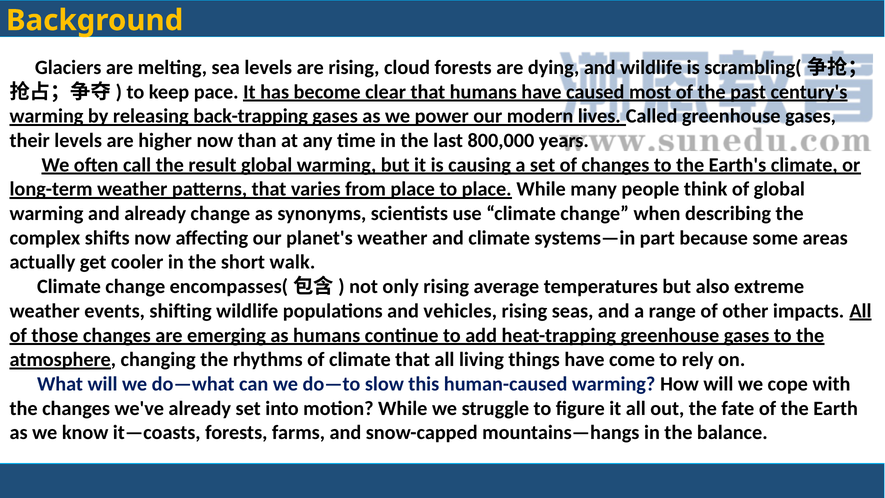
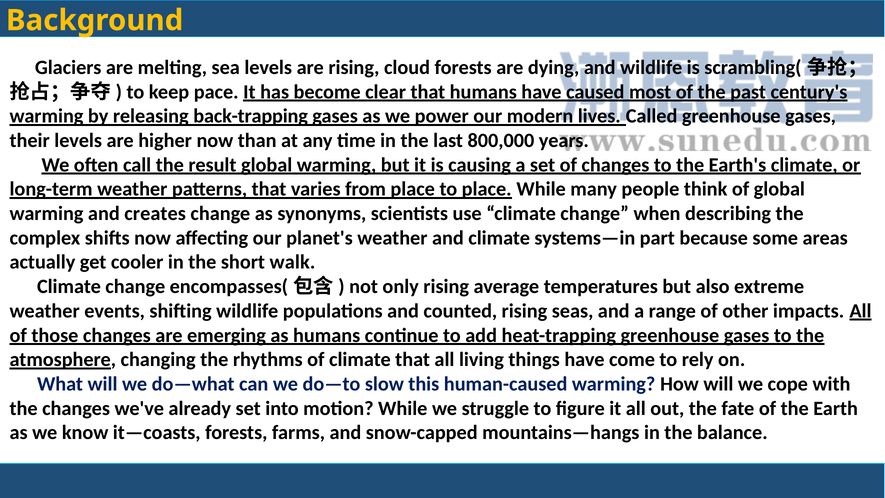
and already: already -> creates
vehicles: vehicles -> counted
